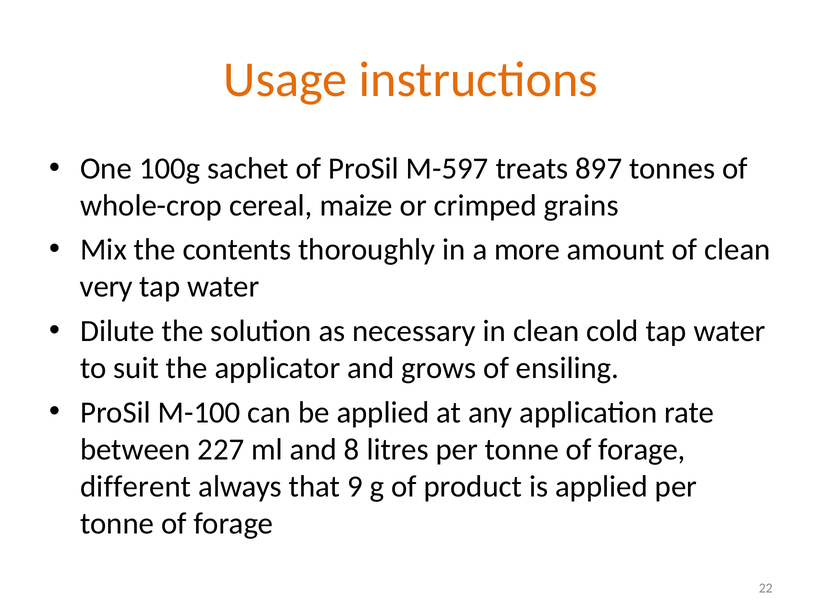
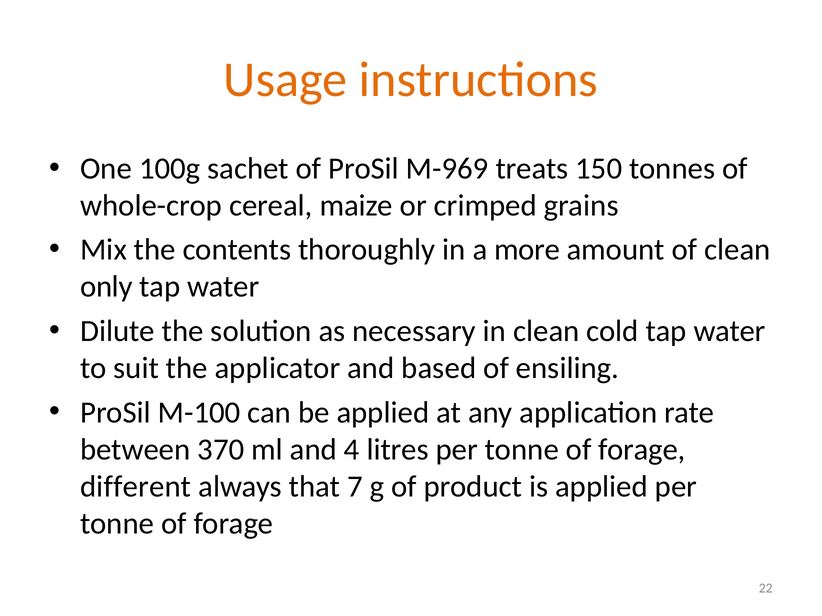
M-597: M-597 -> M-969
897: 897 -> 150
very: very -> only
grows: grows -> based
227: 227 -> 370
8: 8 -> 4
9: 9 -> 7
